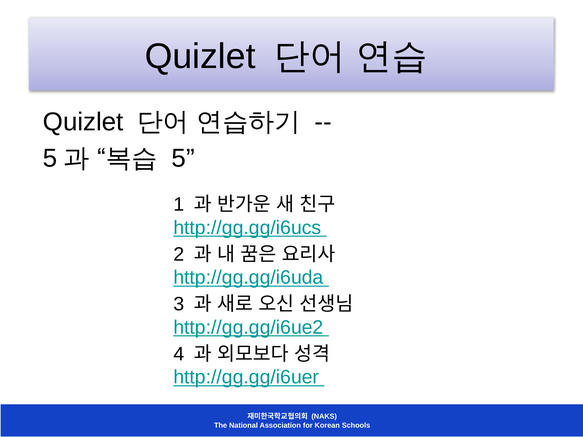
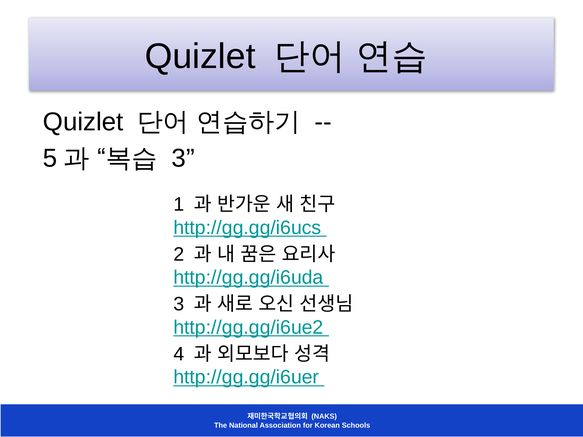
5 at (183, 158): 5 -> 3
